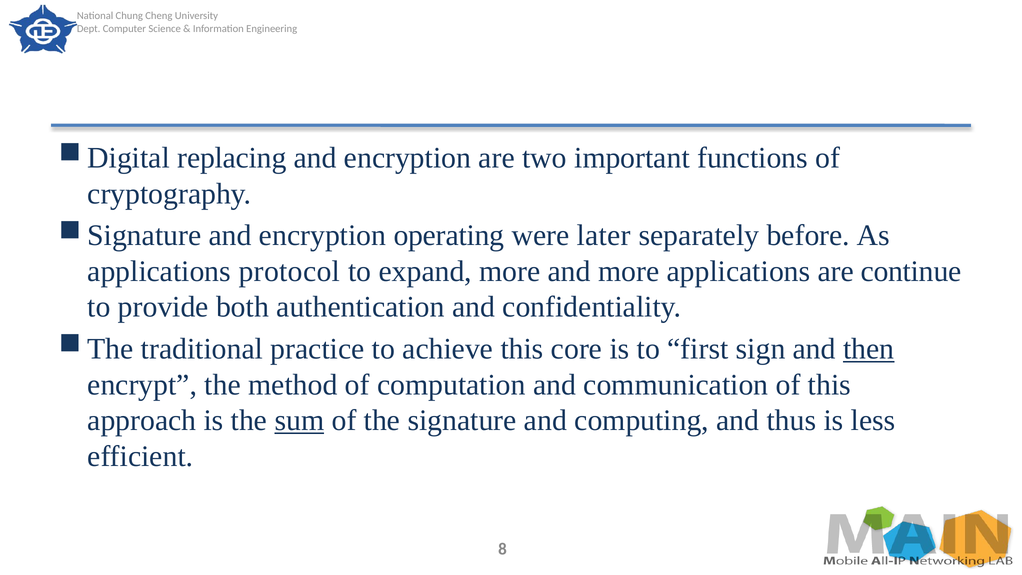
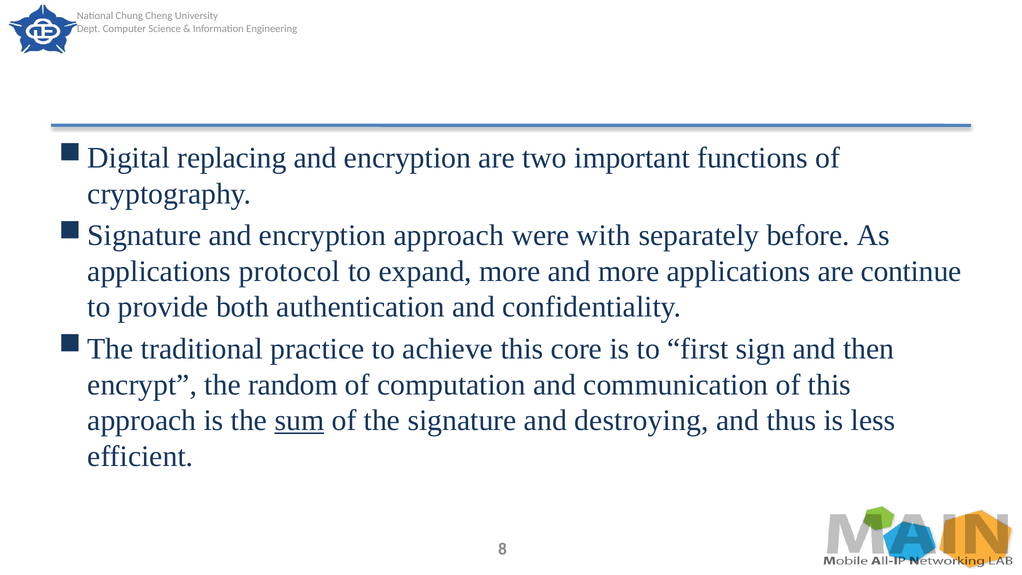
encryption operating: operating -> approach
later: later -> with
then underline: present -> none
method: method -> random
computing: computing -> destroying
